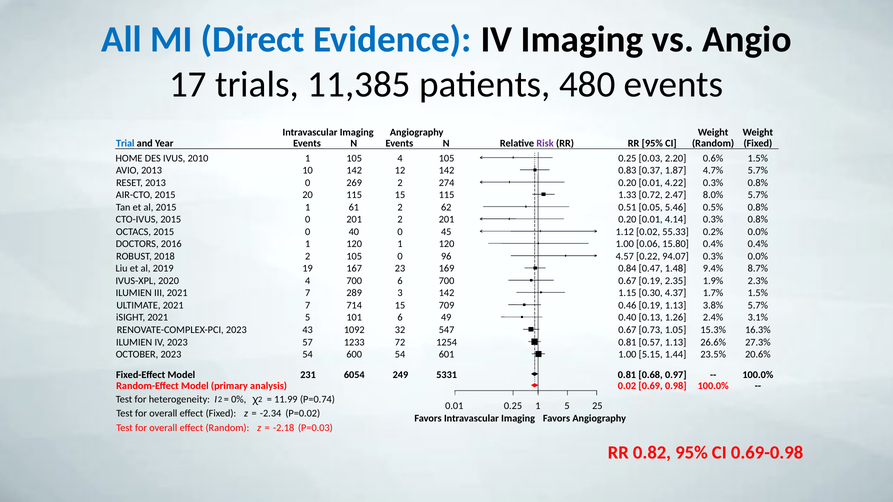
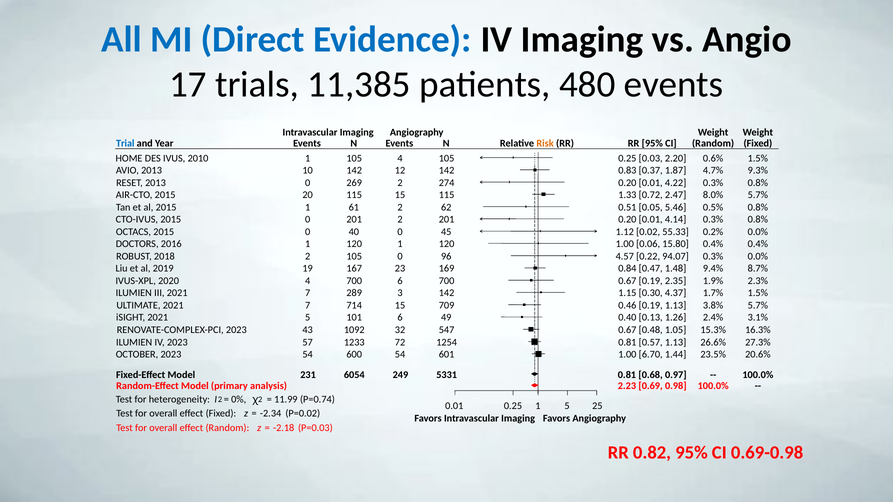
Risk colour: purple -> orange
4.7% 5.7%: 5.7% -> 9.3%
0.73: 0.73 -> 0.48
5.15: 5.15 -> 6.70
analysis 0.02: 0.02 -> 2.23
